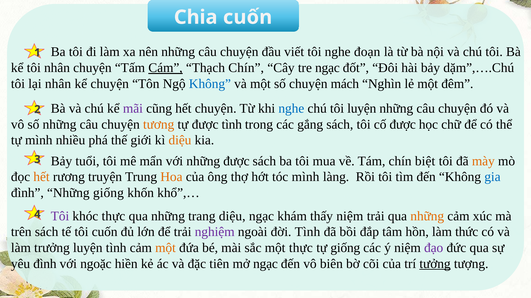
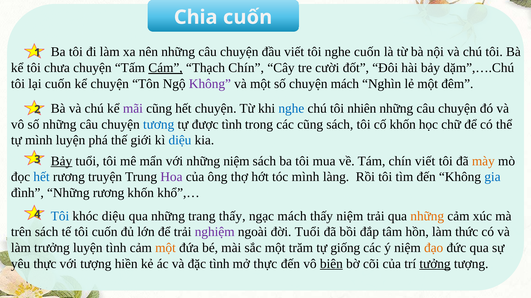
nghe đoạn: đoạn -> cuốn
tôi nhân: nhân -> chưa
tre ngạc: ngạc -> cười
lại nhân: nhân -> cuốn
Không at (210, 84) colour: blue -> purple
tôi luyện: luyện -> nhiên
tương colour: orange -> blue
các gắng: gắng -> cũng
cố được: được -> khốn
mình nhiều: nhiều -> luyện
diệu at (180, 141) colour: orange -> blue
Bảy at (61, 161) underline: none -> present
những được: được -> niệm
chín biệt: biệt -> viết
hết at (42, 177) colour: orange -> blue
Hoa colour: orange -> purple
Những giống: giống -> rương
Tôi at (60, 217) colour: purple -> blue
khóc thực: thực -> diệu
trang diệu: diệu -> thấy
ngạc khám: khám -> mách
đời Tình: Tình -> Tuổi
một thực: thực -> trăm
đạo colour: purple -> orange
yêu đình: đình -> thực
với ngoặc: ngoặc -> tượng
đặc tiên: tiên -> tình
mở ngạc: ngạc -> thực
biên underline: none -> present
